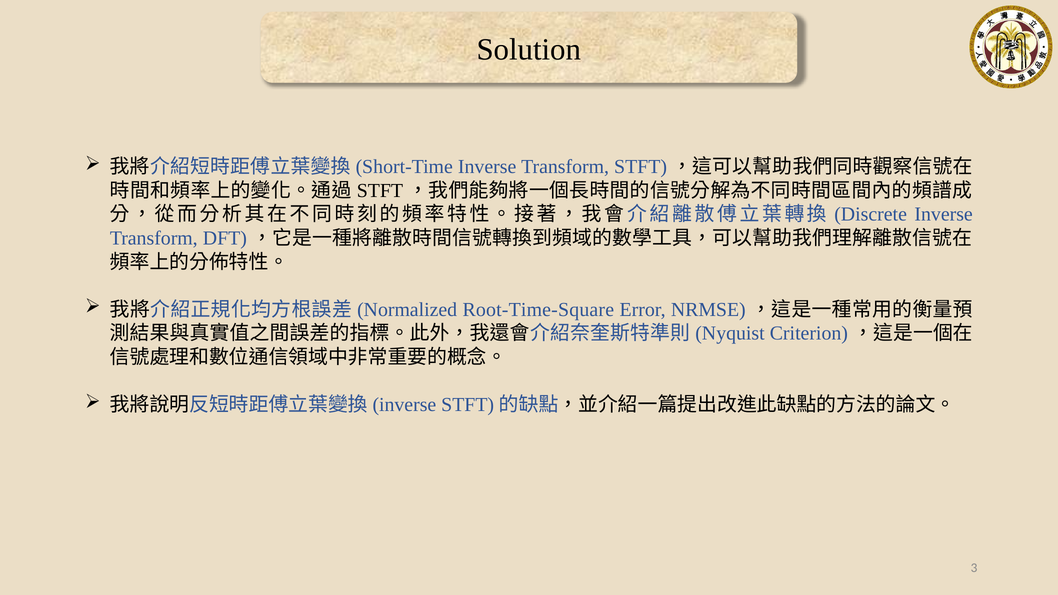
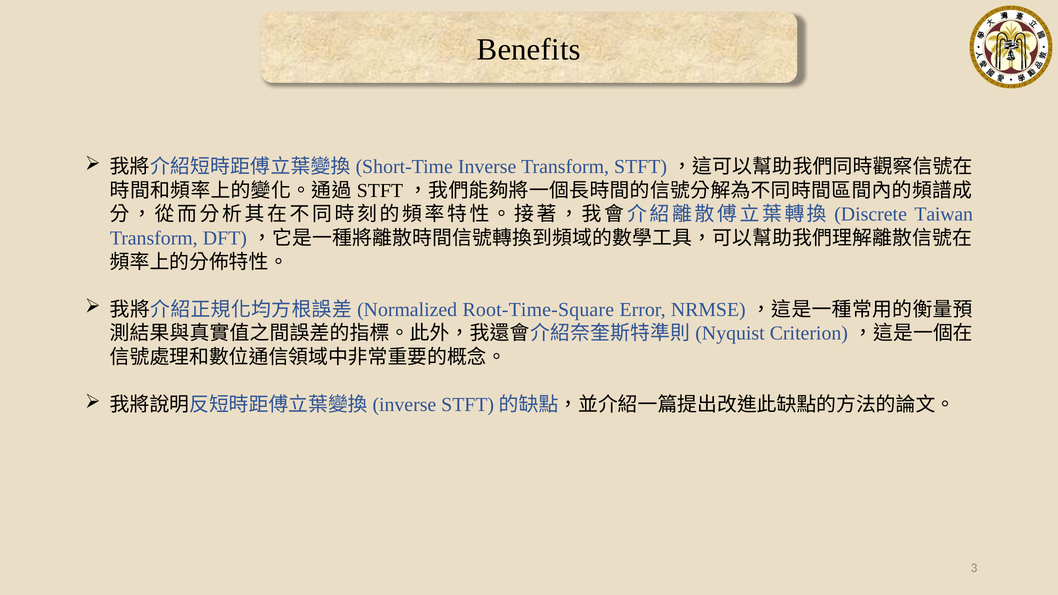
Solution: Solution -> Benefits
Inverse at (944, 214): Inverse -> Taiwan
